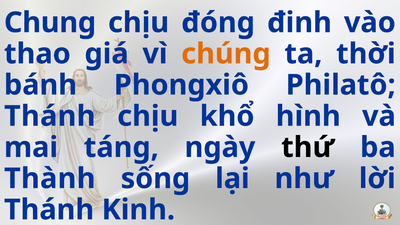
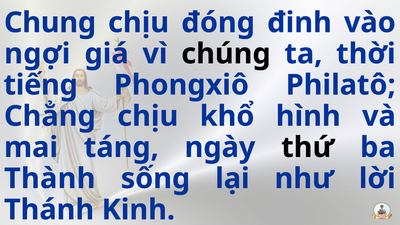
thao: thao -> ngợi
chúng colour: orange -> black
bánh: bánh -> tiếng
Thánh at (50, 116): Thánh -> Chẳng
